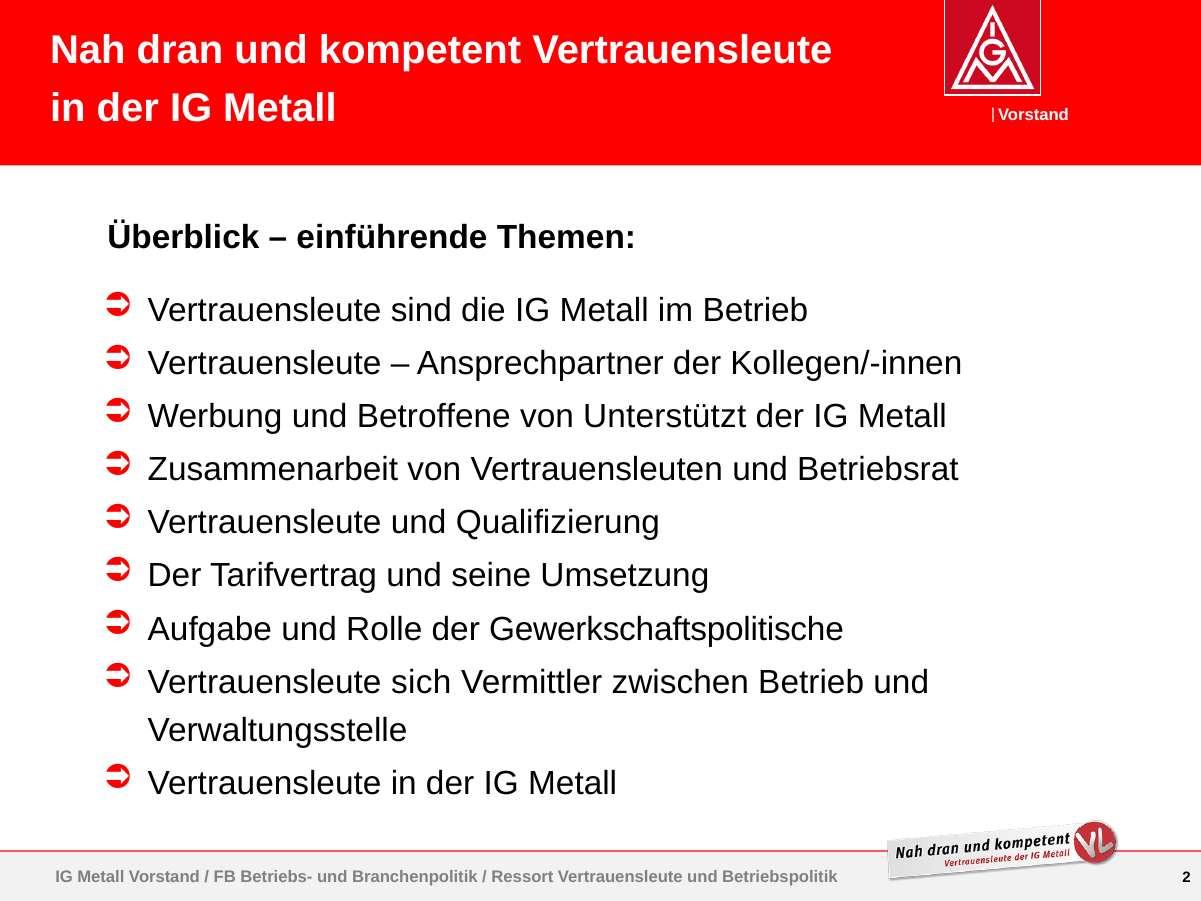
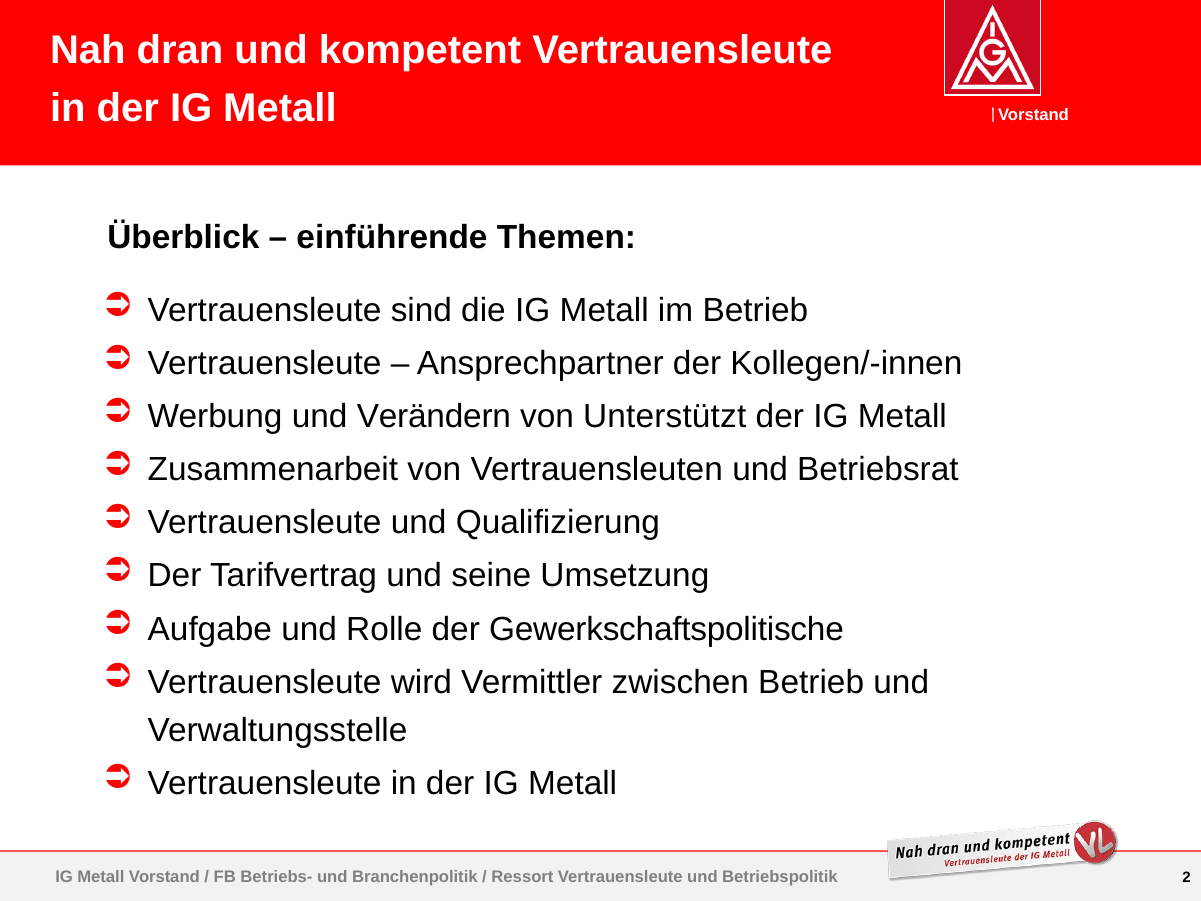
Betroffene: Betroffene -> Verändern
sich: sich -> wird
